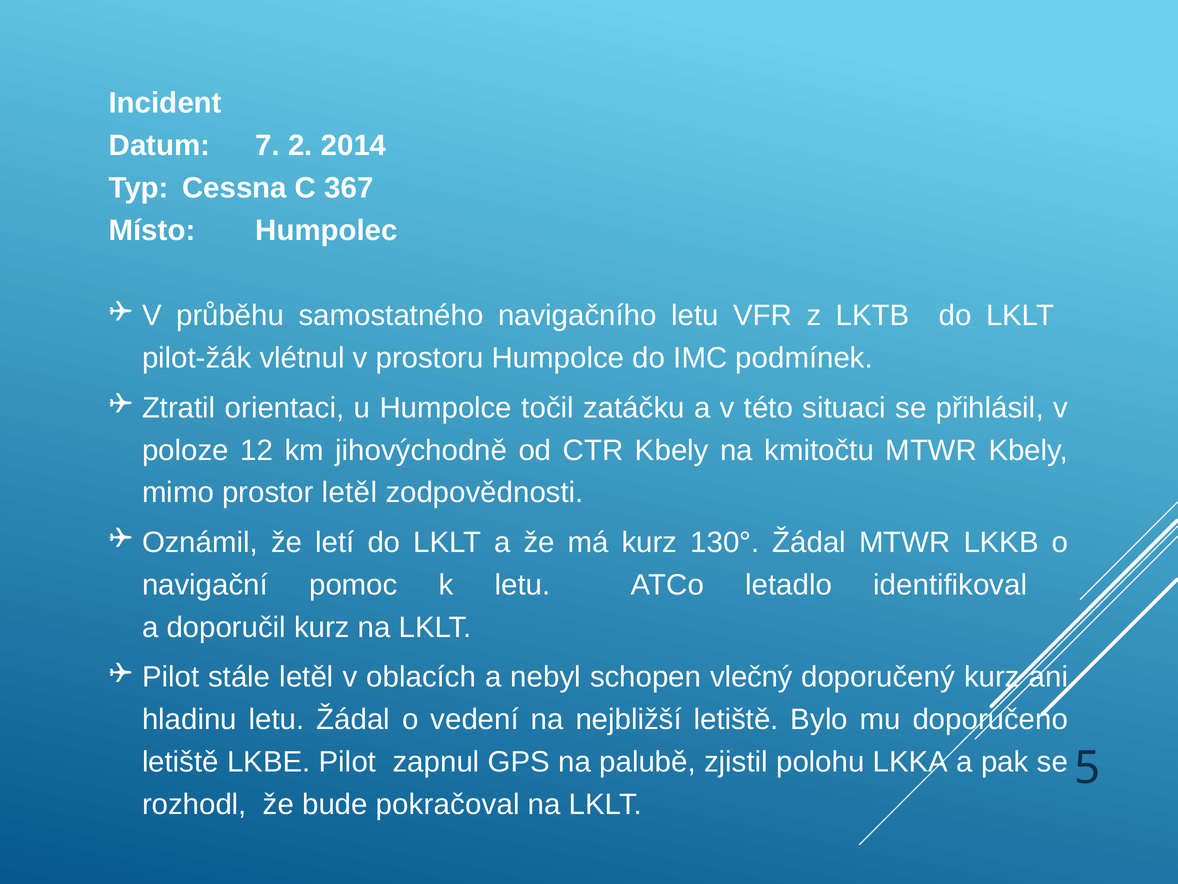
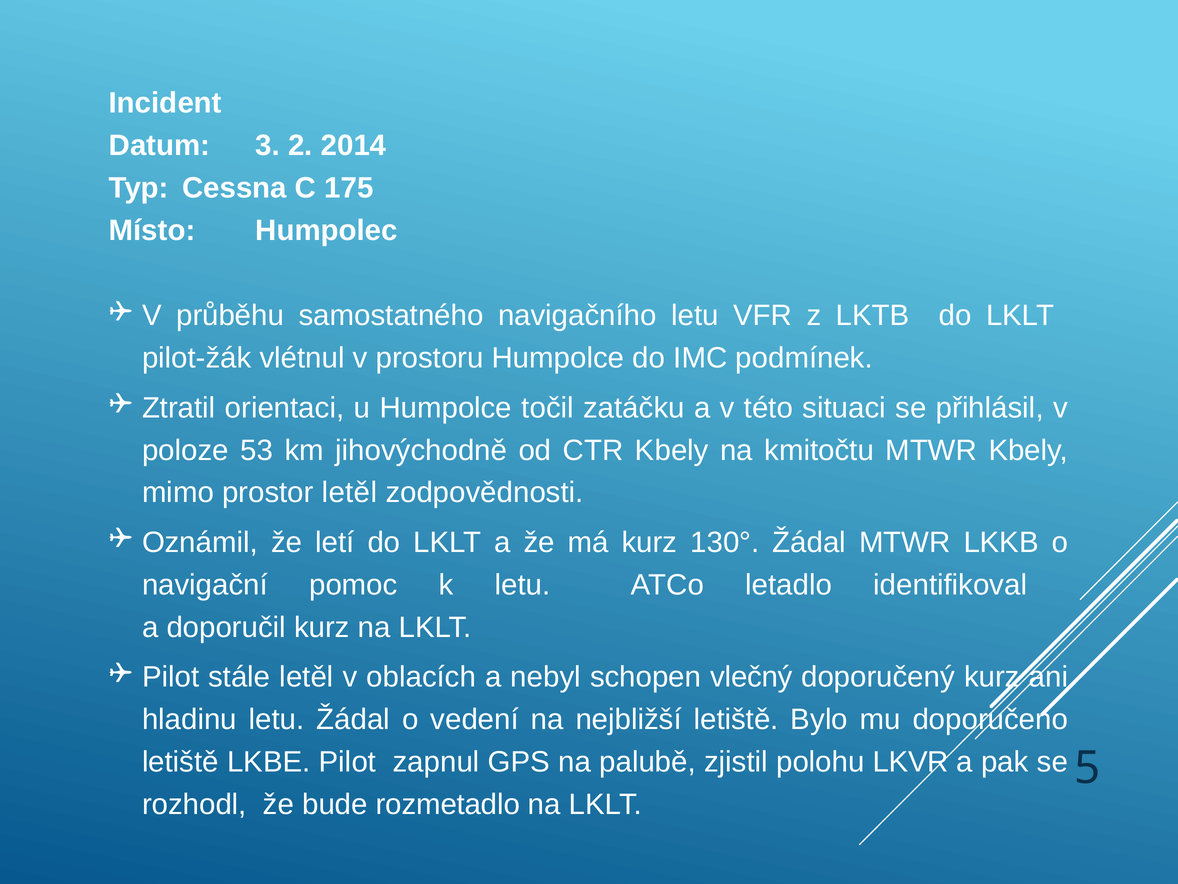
7: 7 -> 3
367: 367 -> 175
12: 12 -> 53
LKKA: LKKA -> LKVR
pokračoval: pokračoval -> rozmetadlo
